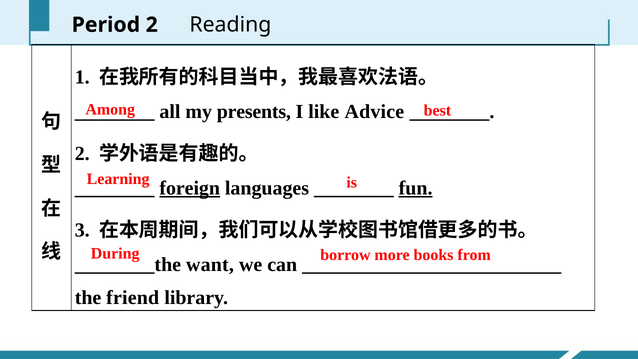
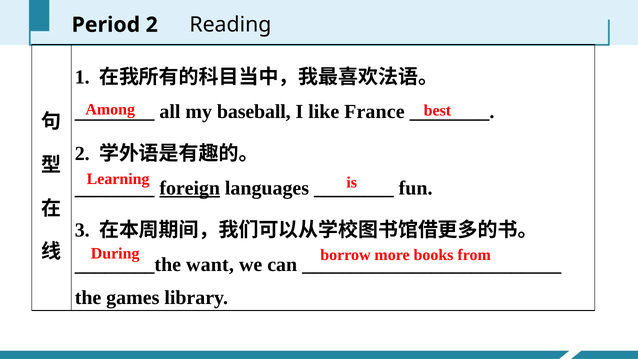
presents: presents -> baseball
Advice: Advice -> France
fun underline: present -> none
friend: friend -> games
